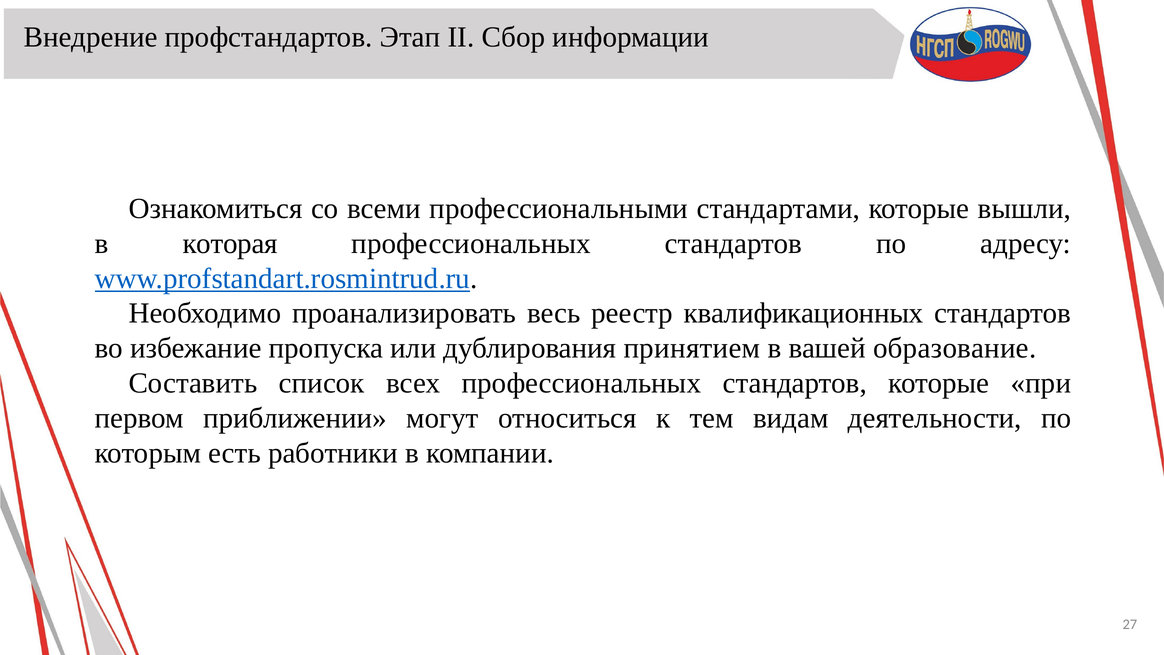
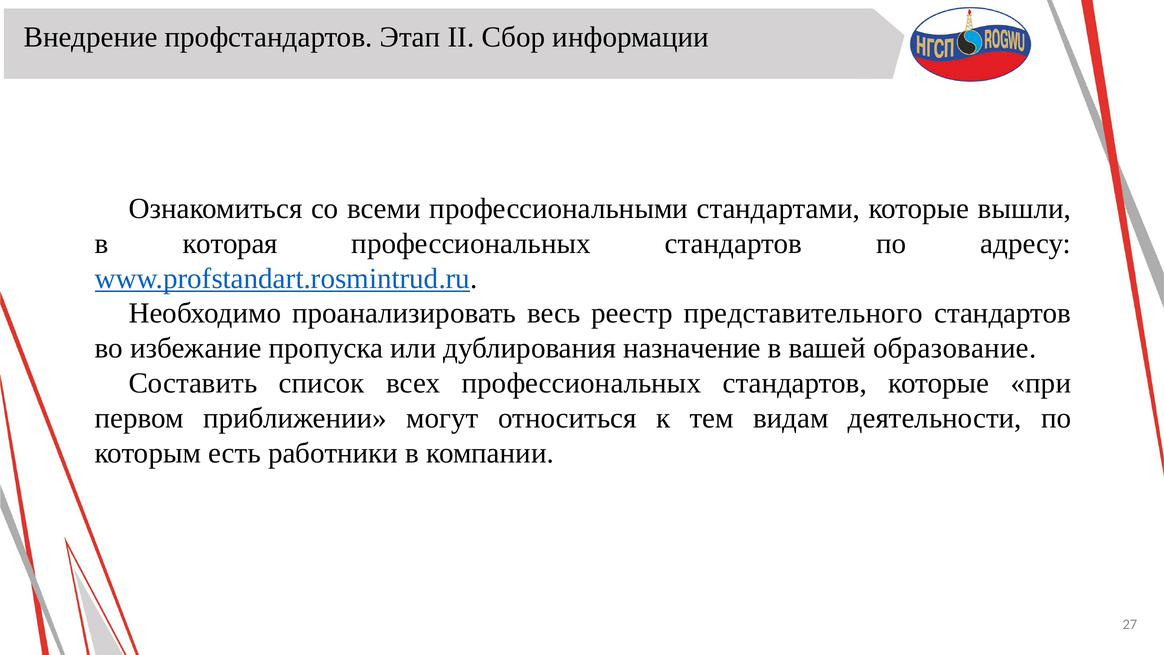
квалификационных: квалификационных -> представительного
принятием: принятием -> назначение
